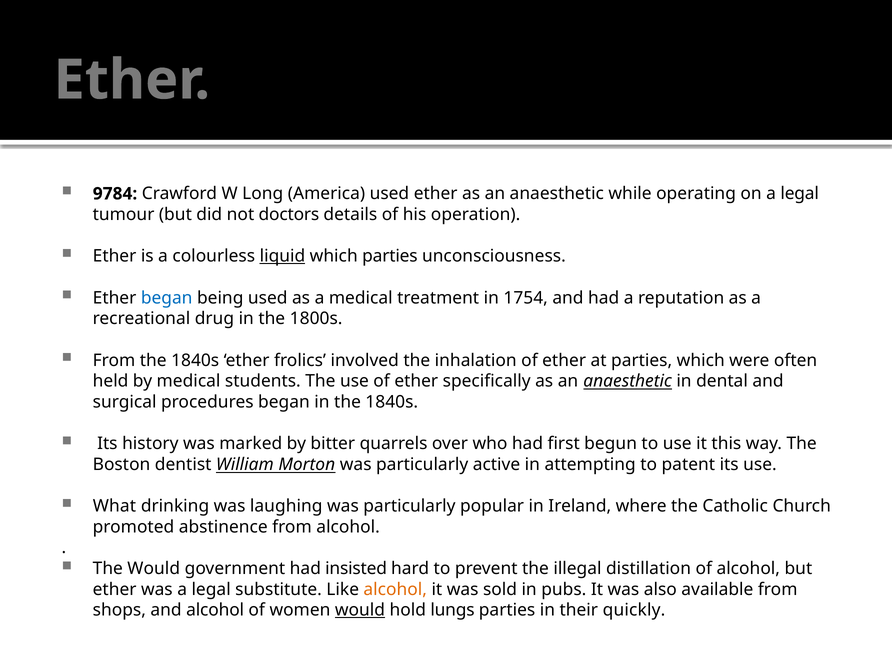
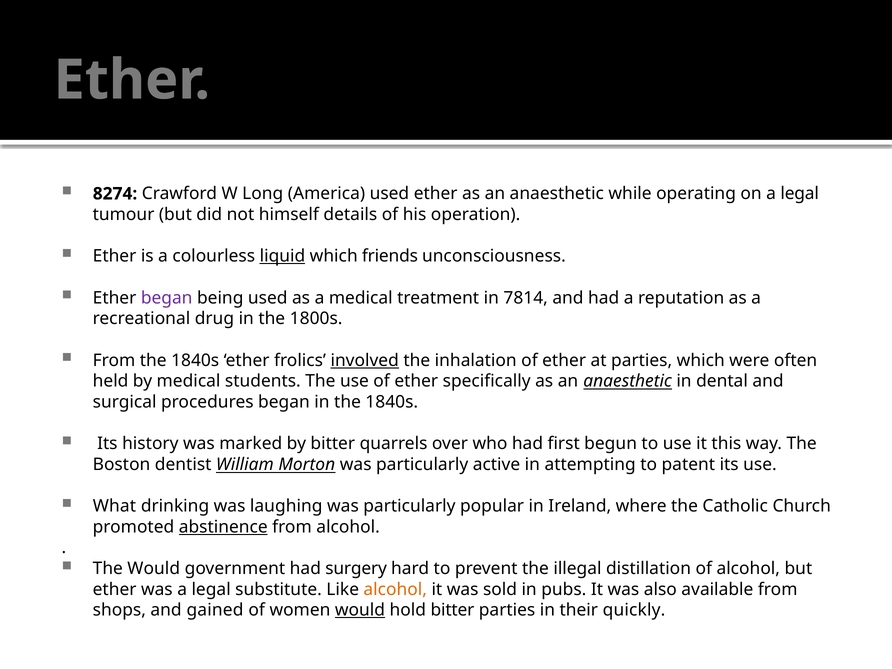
9784: 9784 -> 8274
doctors: doctors -> himself
which parties: parties -> friends
began at (167, 298) colour: blue -> purple
1754: 1754 -> 7814
involved underline: none -> present
abstinence underline: none -> present
insisted: insisted -> surgery
and alcohol: alcohol -> gained
hold lungs: lungs -> bitter
